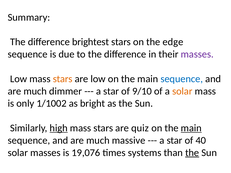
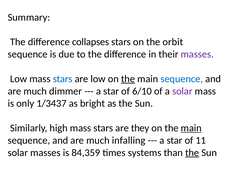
brightest: brightest -> collapses
edge: edge -> orbit
stars at (63, 79) colour: orange -> blue
the at (128, 79) underline: none -> present
9/10: 9/10 -> 6/10
solar at (182, 91) colour: orange -> purple
1/1002: 1/1002 -> 1/3437
high underline: present -> none
quiz: quiz -> they
massive: massive -> infalling
40: 40 -> 11
19,076: 19,076 -> 84,359
